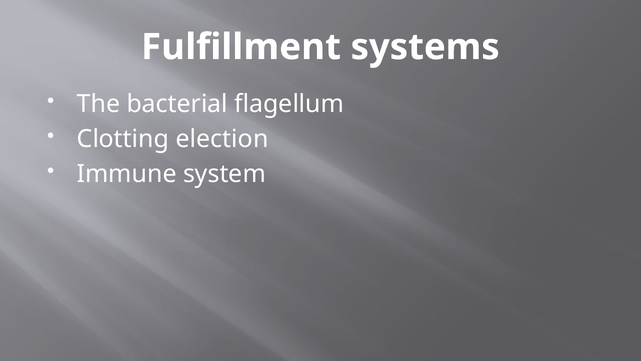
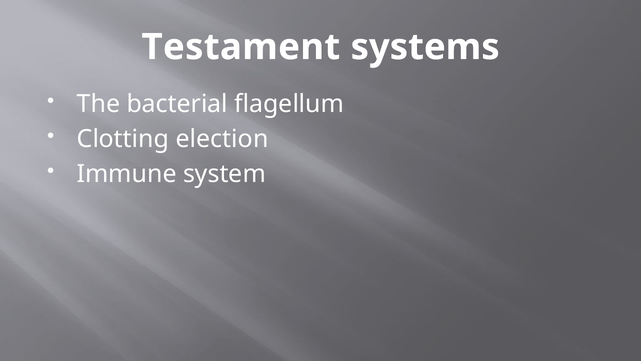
Fulfillment: Fulfillment -> Testament
